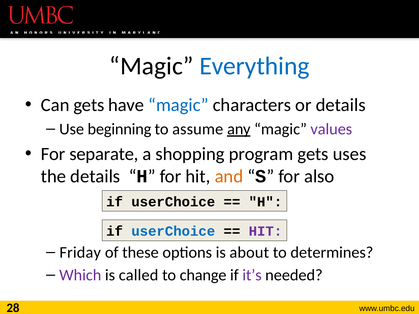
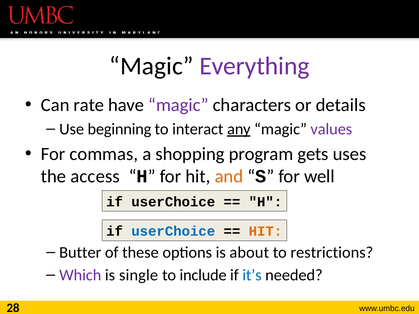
Everything colour: blue -> purple
Can gets: gets -> rate
magic at (178, 105) colour: blue -> purple
assume: assume -> interact
separate: separate -> commas
the details: details -> access
also: also -> well
HIT at (265, 232) colour: purple -> orange
Friday: Friday -> Butter
determines: determines -> restrictions
called: called -> single
change: change -> include
it’s colour: purple -> blue
